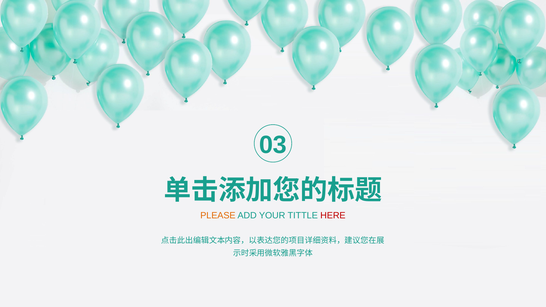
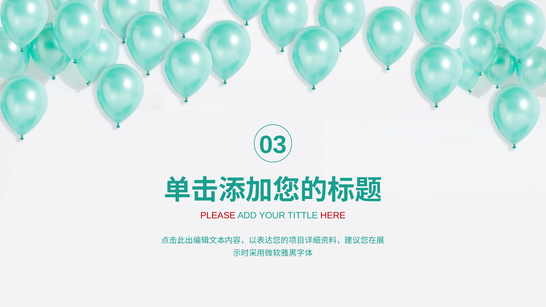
PLEASE colour: orange -> red
